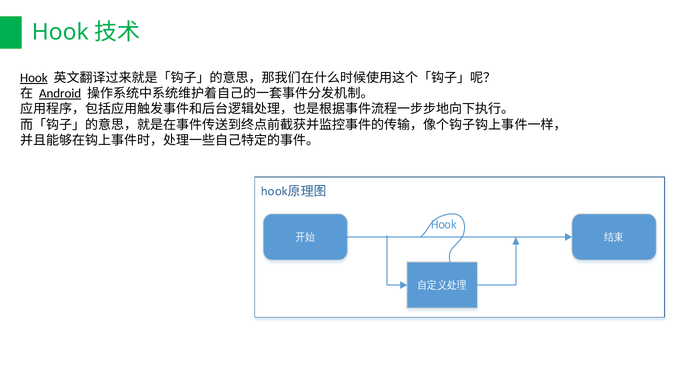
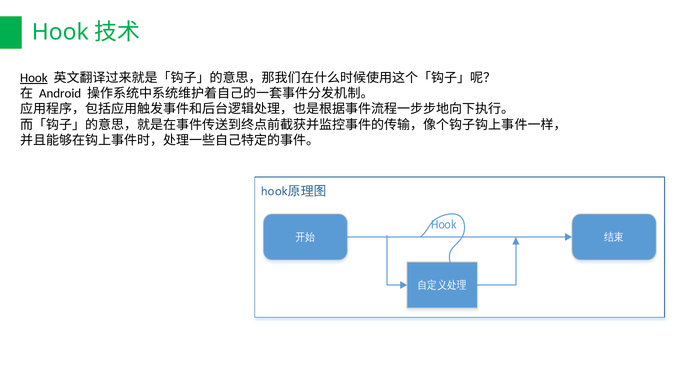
Android underline: present -> none
